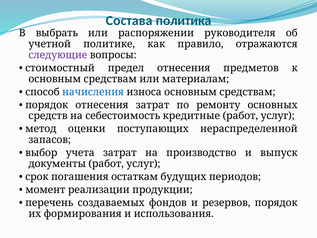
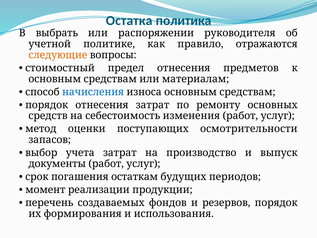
Состава: Состава -> Остатка
следующие colour: purple -> orange
кредитные: кредитные -> изменения
нераспределенной: нераспределенной -> осмотрительности
